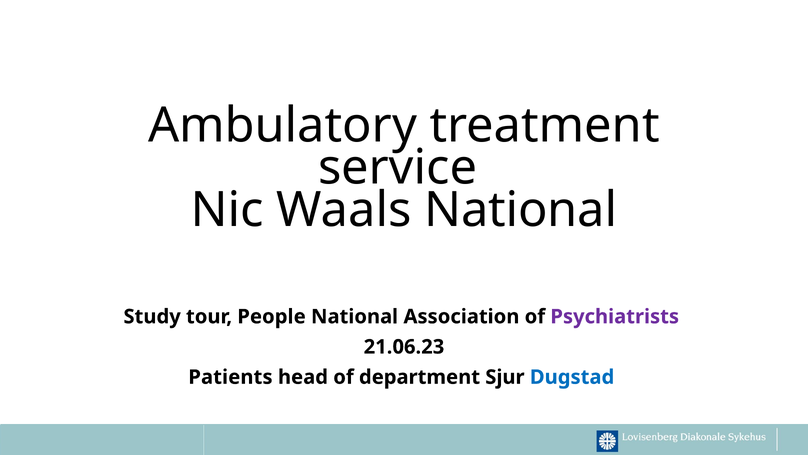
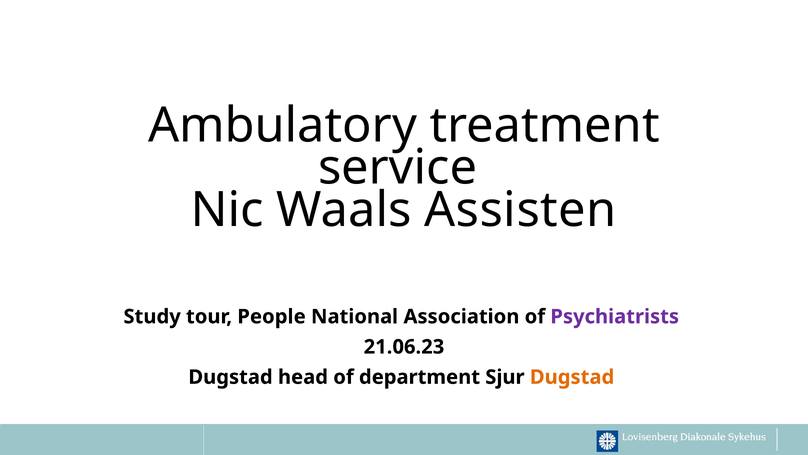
Waals National: National -> Assisten
Patients at (230, 377): Patients -> Dugstad
Dugstad at (572, 377) colour: blue -> orange
